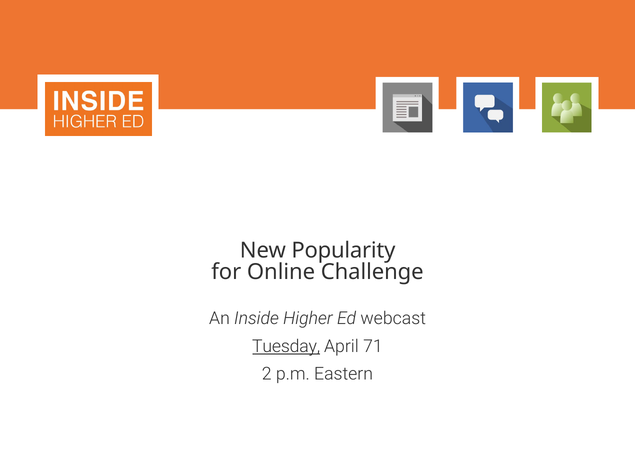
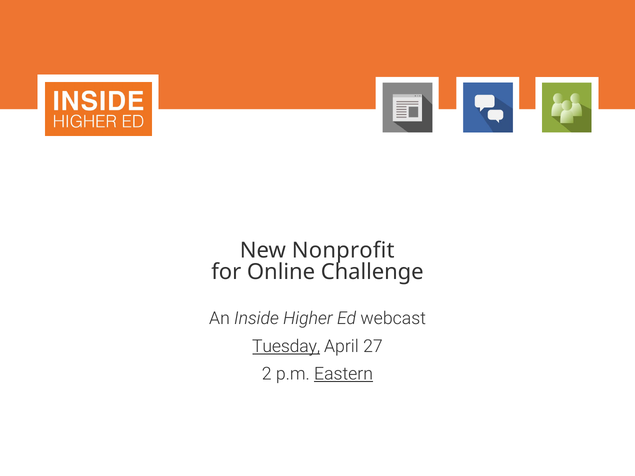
Popularity: Popularity -> Nonprofit
71: 71 -> 27
Eastern underline: none -> present
